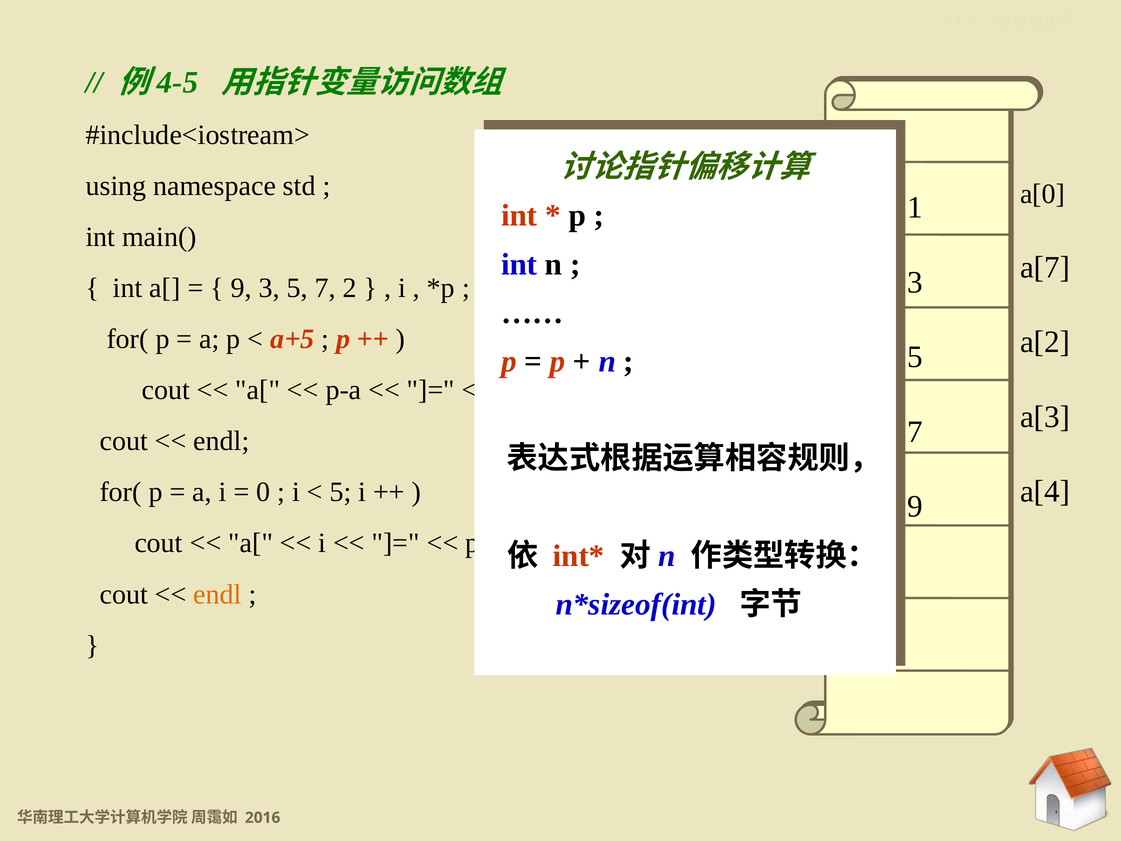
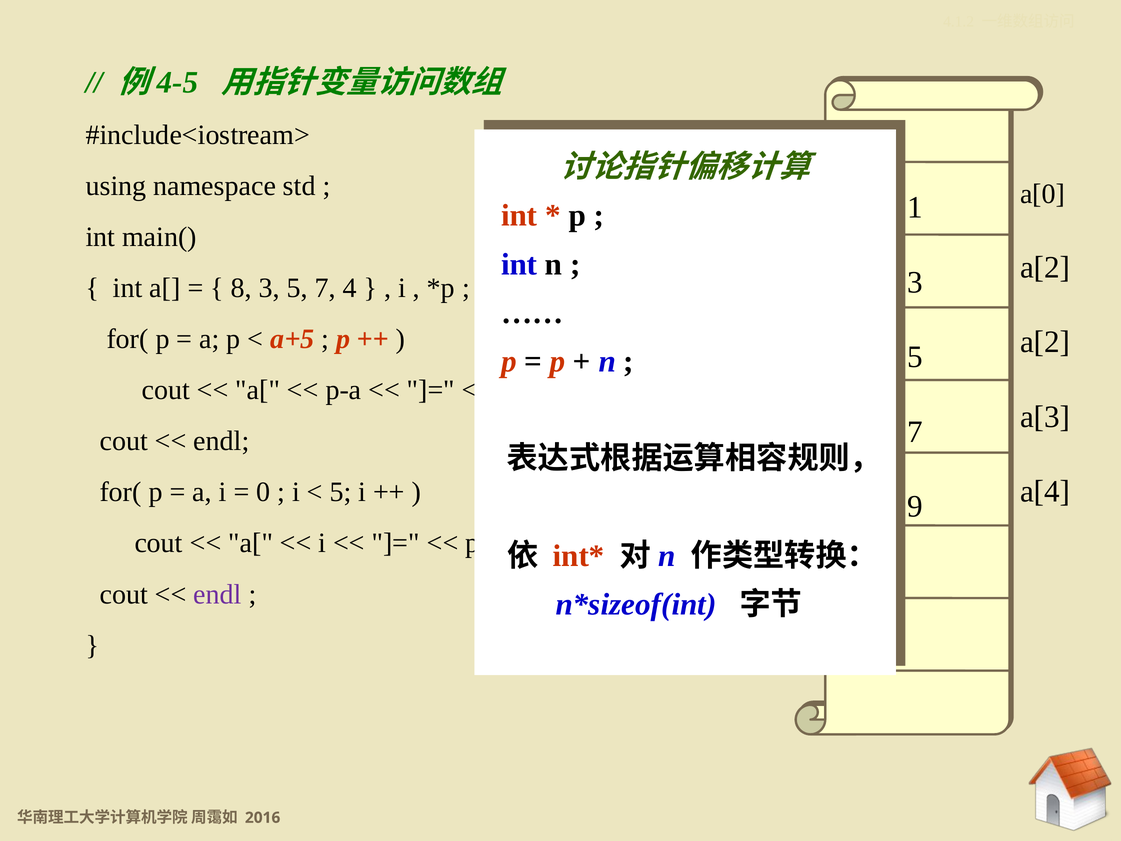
a[7 at (1045, 267): a[7 -> a[2
9 at (241, 288): 9 -> 8
2: 2 -> 4
endl at (218, 594) colour: orange -> purple
